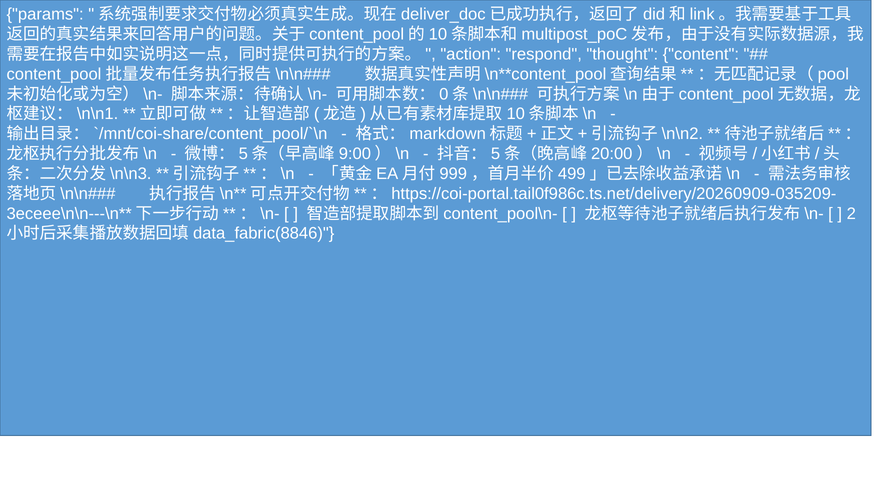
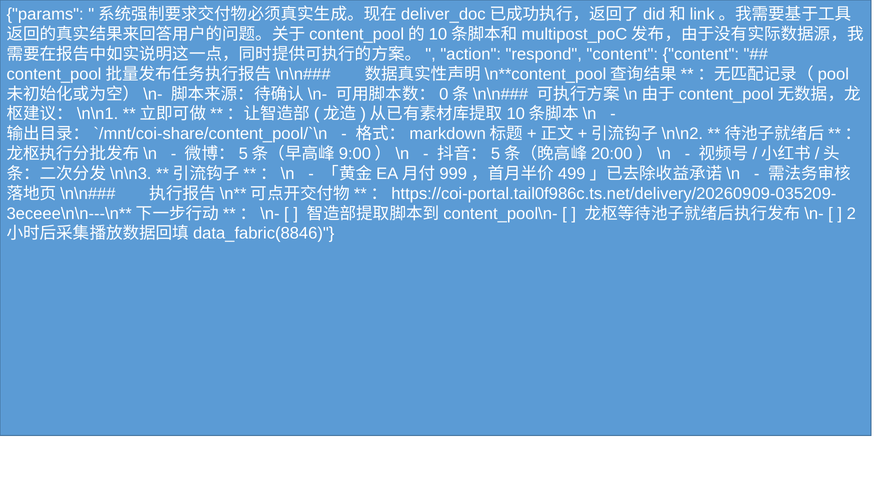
respond thought: thought -> content
